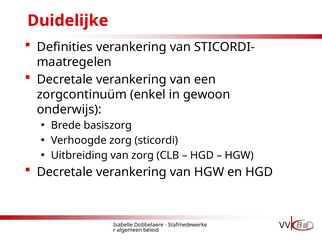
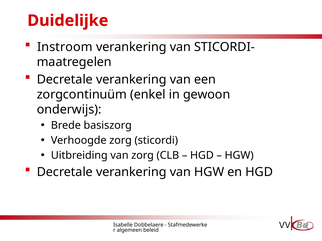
Definities: Definities -> Instroom
